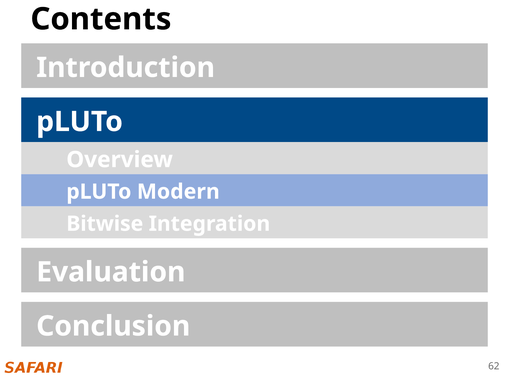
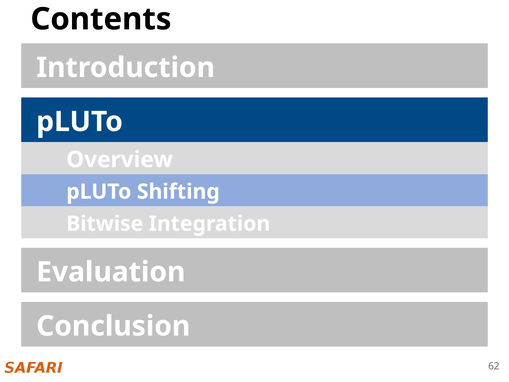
Modern: Modern -> Shifting
